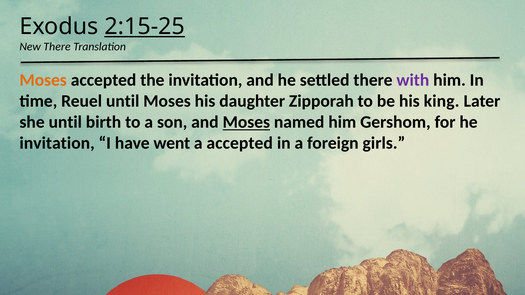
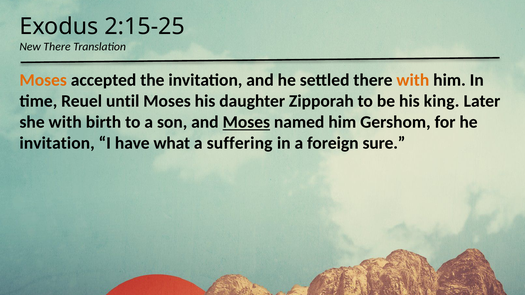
2:15-25 underline: present -> none
with at (413, 80) colour: purple -> orange
she until: until -> with
went: went -> what
a accepted: accepted -> suffering
girls: girls -> sure
